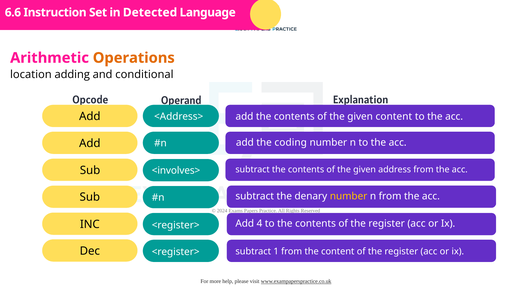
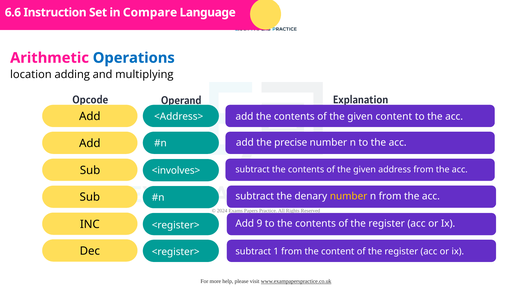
Detected: Detected -> Compare
Operations colour: orange -> blue
conditional: conditional -> multiplying
coding: coding -> precise
4: 4 -> 9
